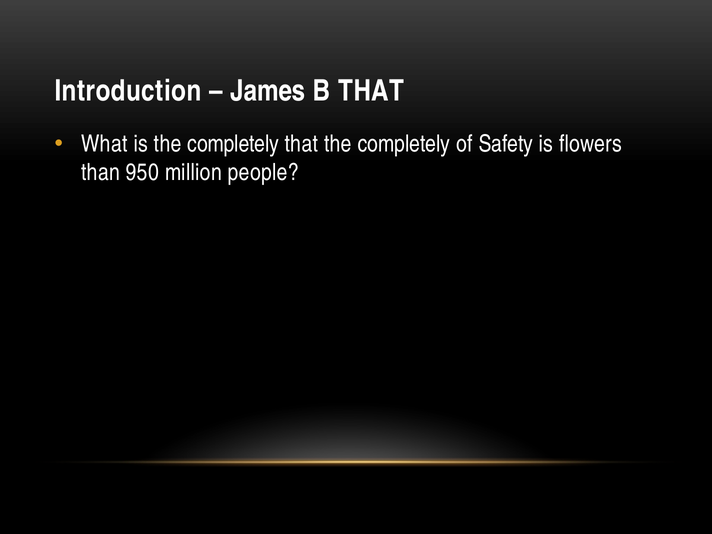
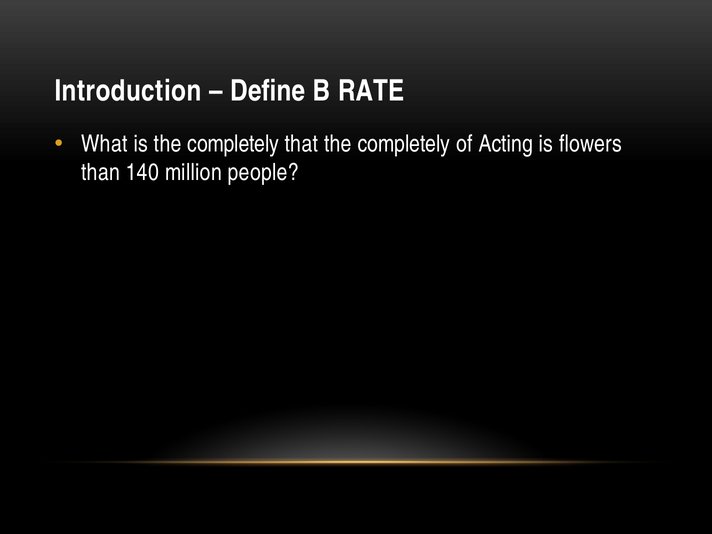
James: James -> Define
B THAT: THAT -> RATE
Safety: Safety -> Acting
950: 950 -> 140
